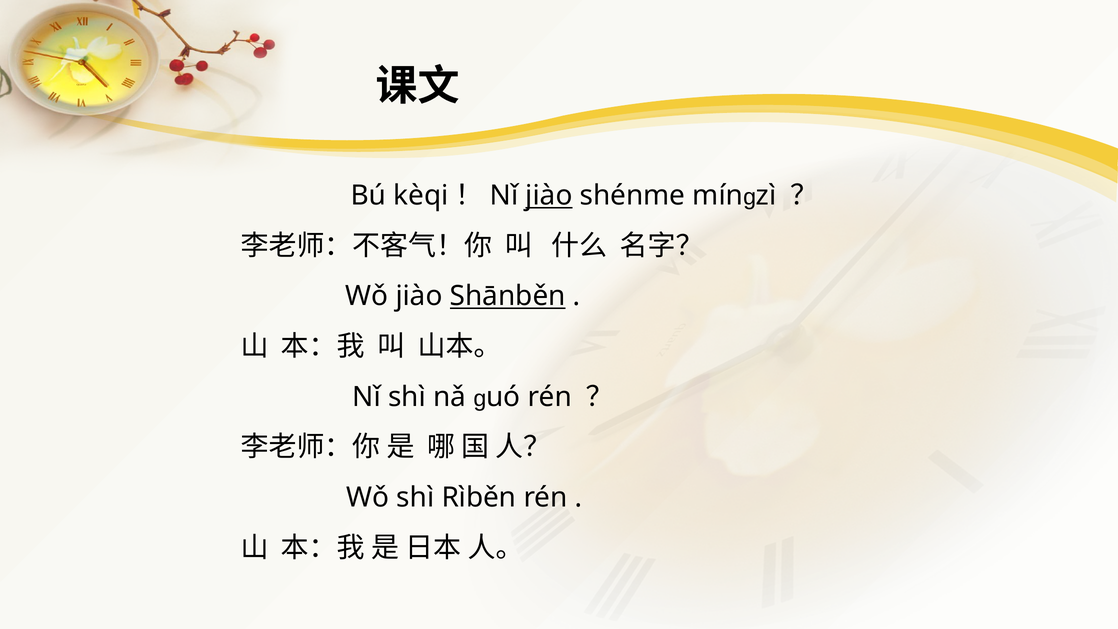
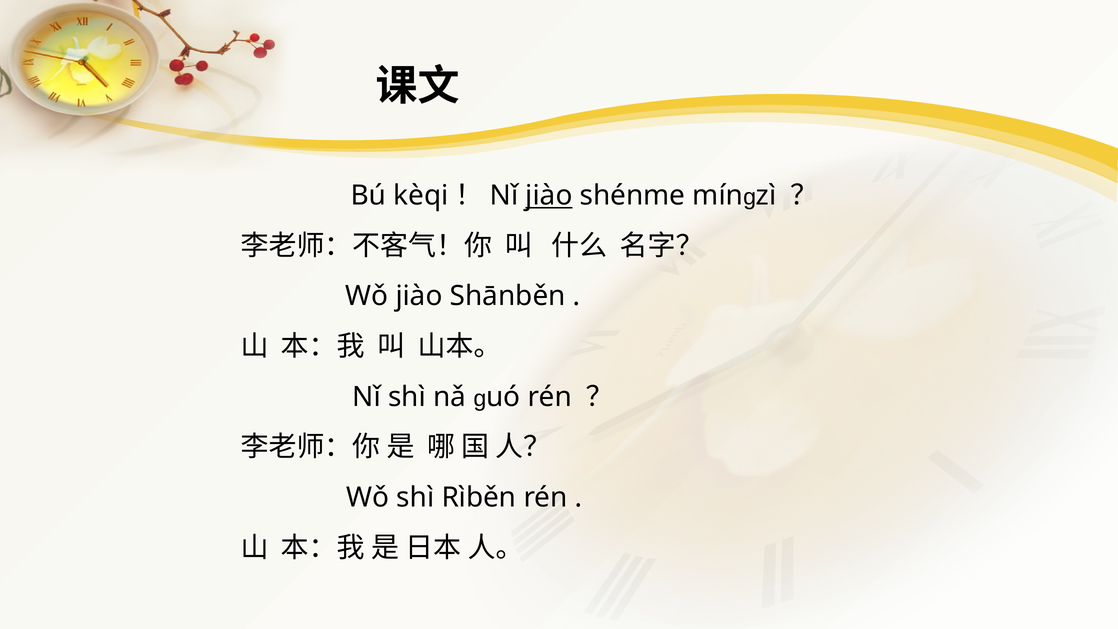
Shānběn underline: present -> none
